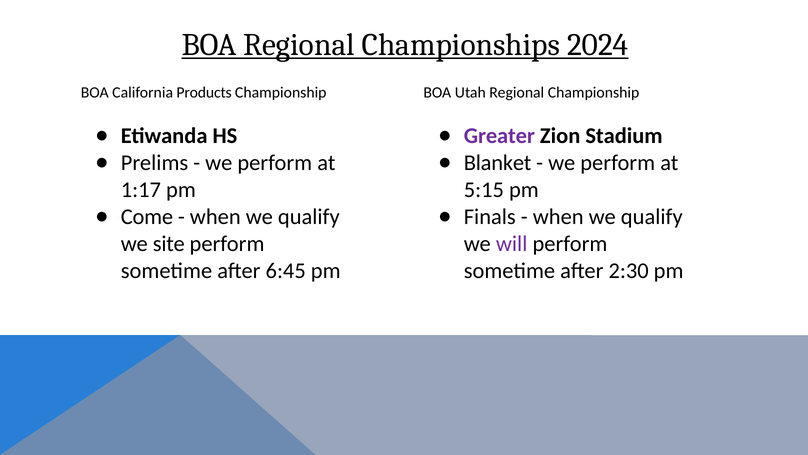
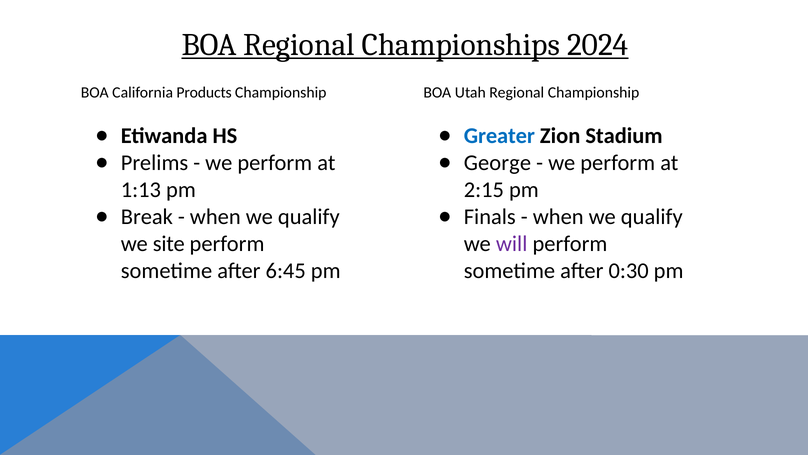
Greater colour: purple -> blue
Blanket: Blanket -> George
1:17: 1:17 -> 1:13
5:15: 5:15 -> 2:15
Come: Come -> Break
2:30: 2:30 -> 0:30
